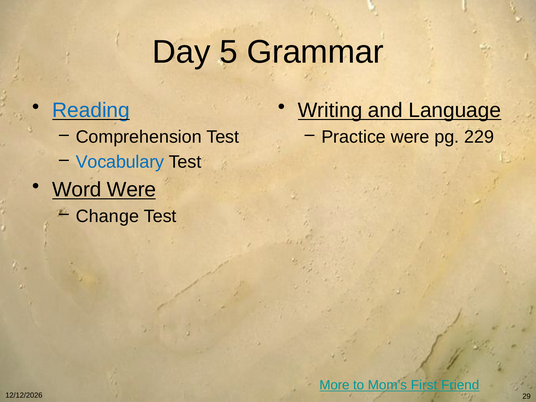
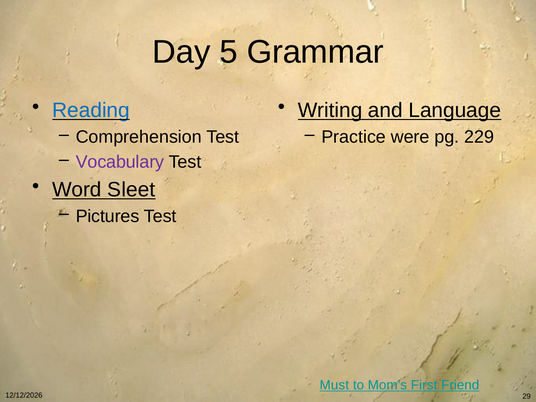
Vocabulary colour: blue -> purple
Word Were: Were -> Sleet
Change: Change -> Pictures
More: More -> Must
